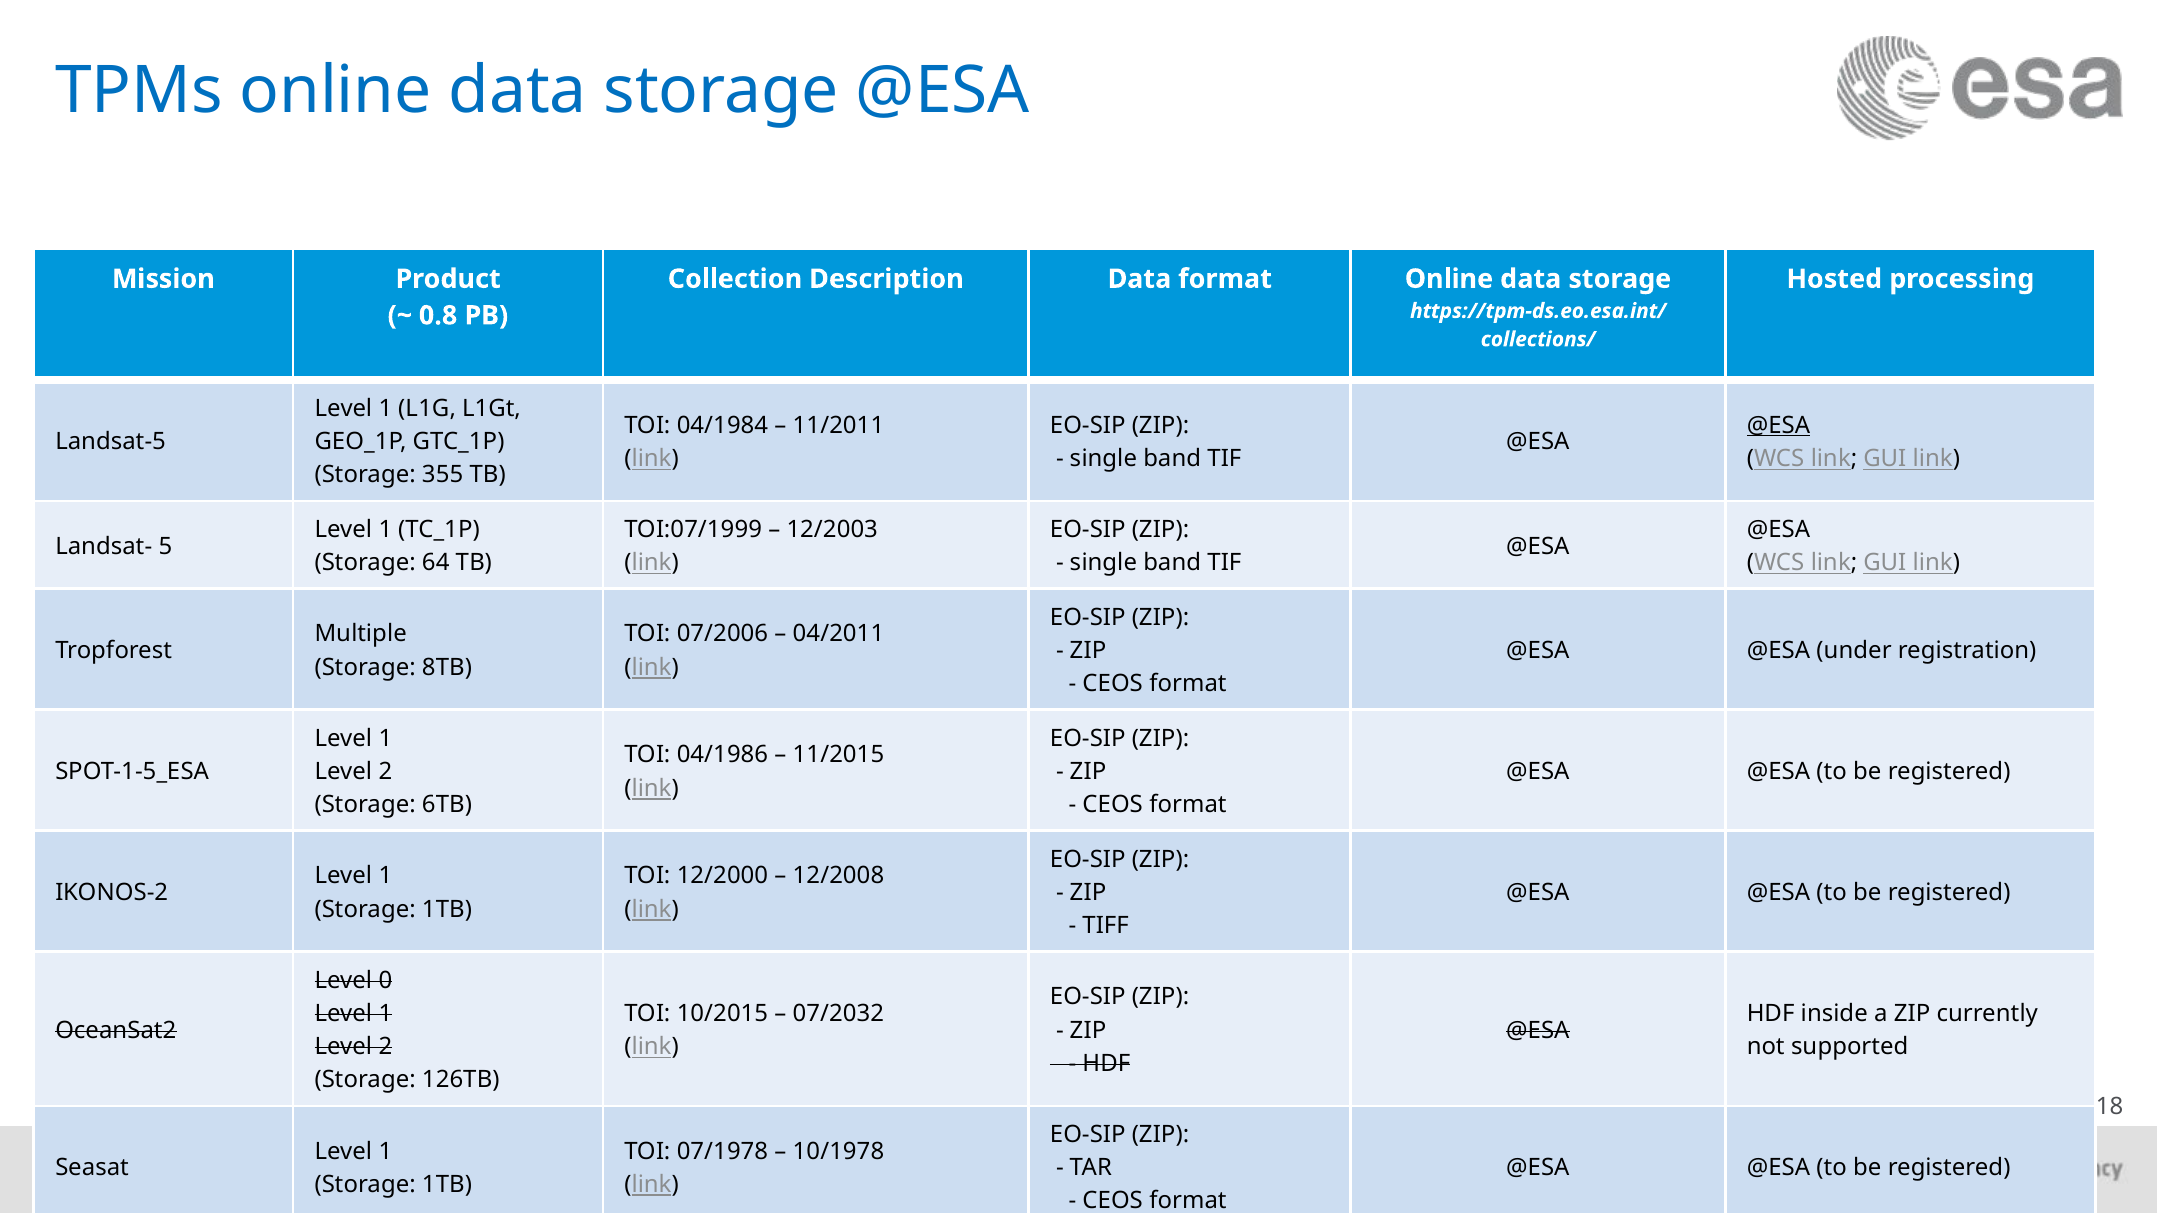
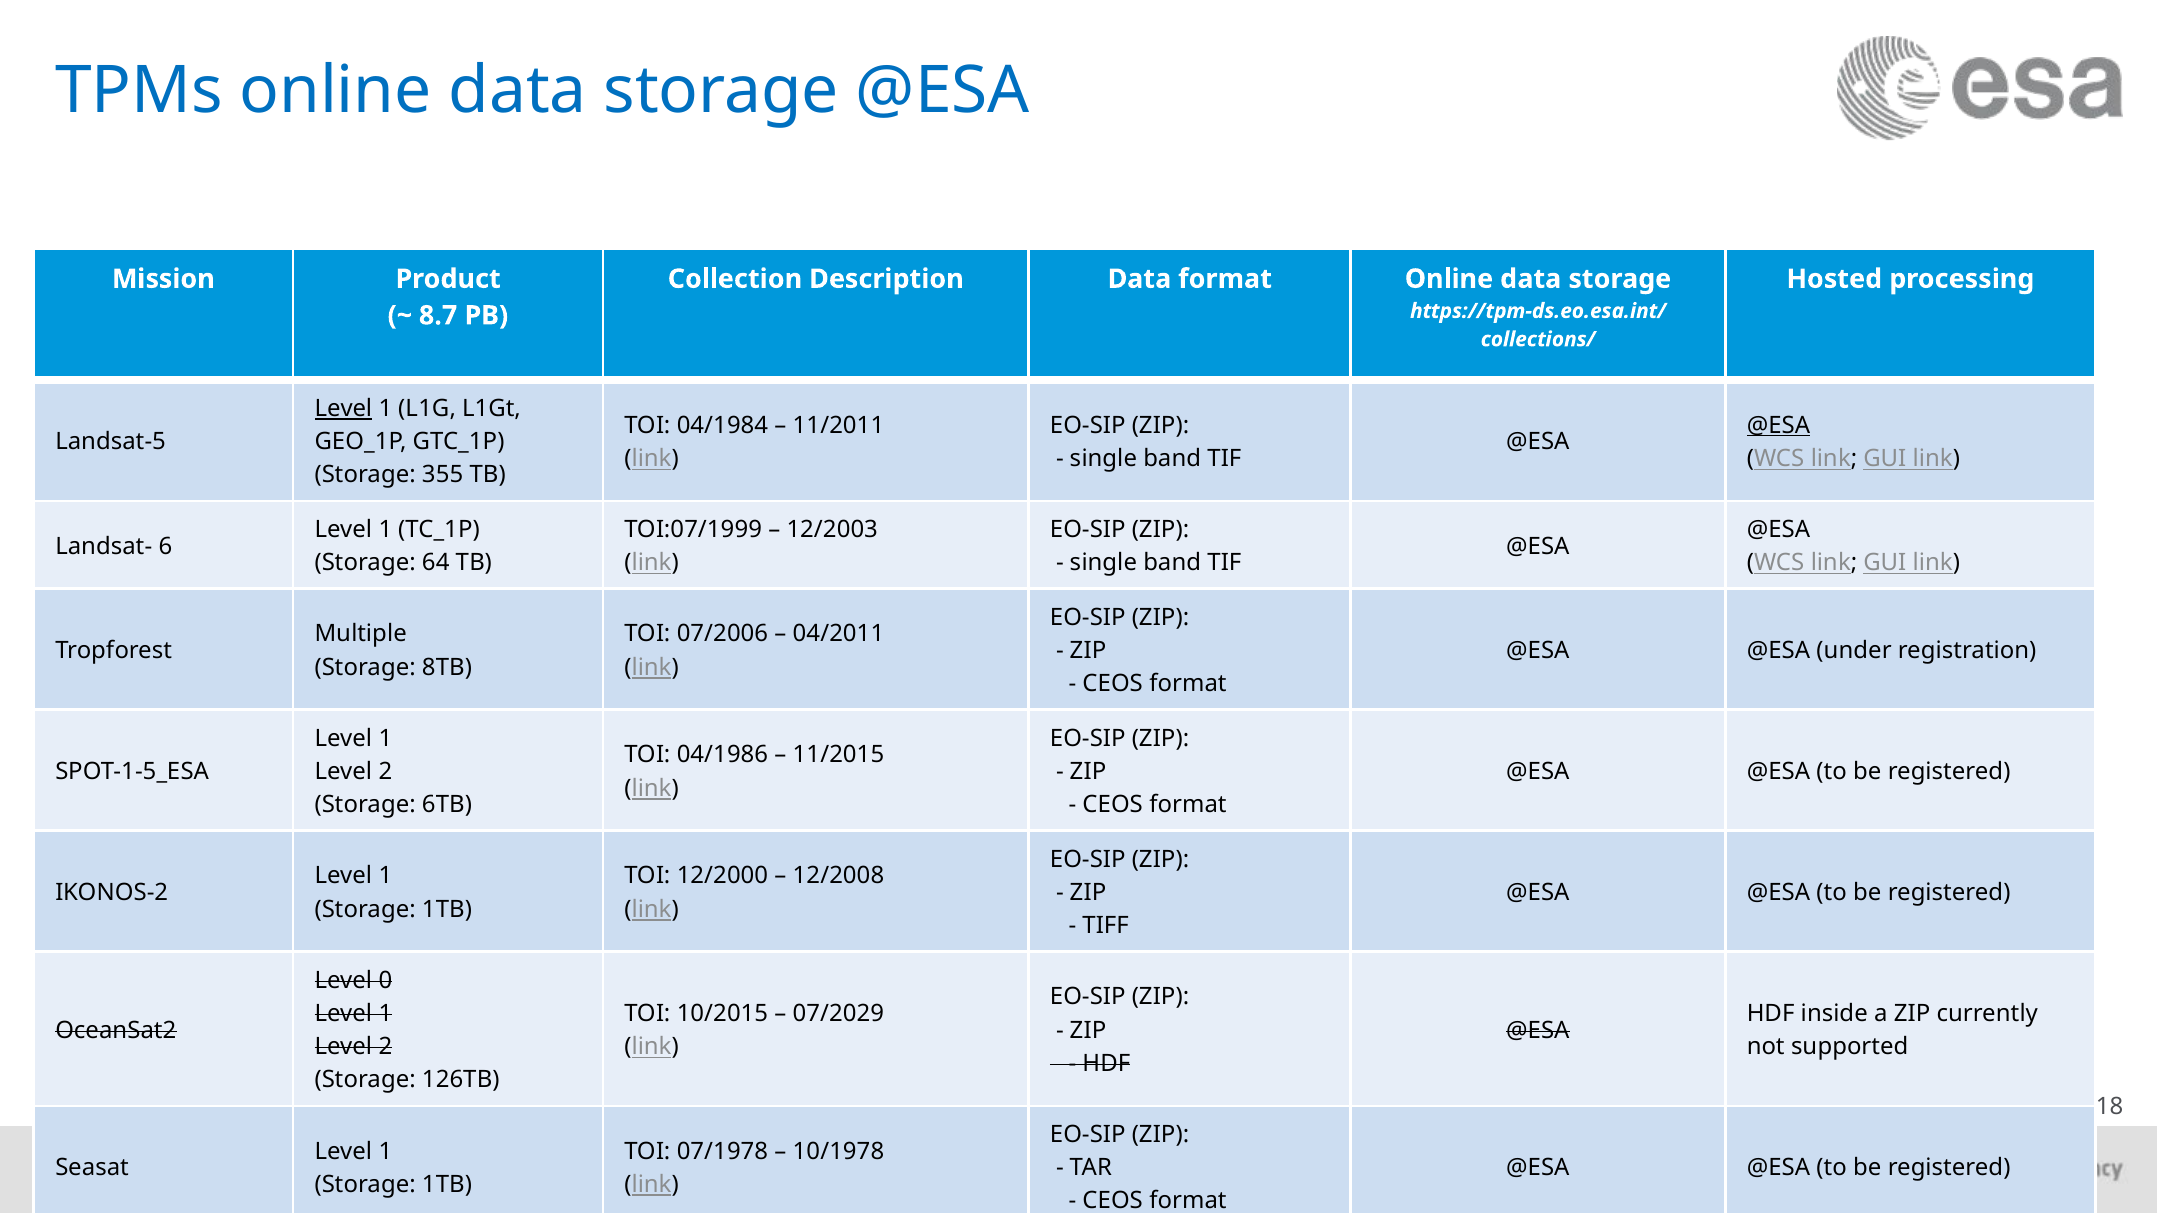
0.8: 0.8 -> 8.7
Level at (343, 409) underline: none -> present
5: 5 -> 6
07/2032: 07/2032 -> 07/2029
